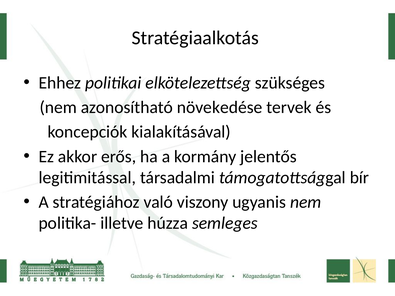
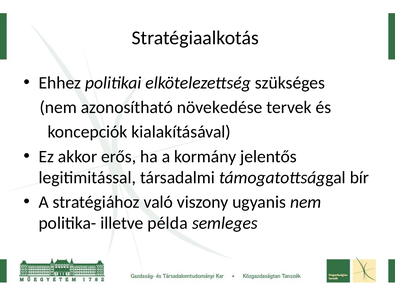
húzza: húzza -> példa
